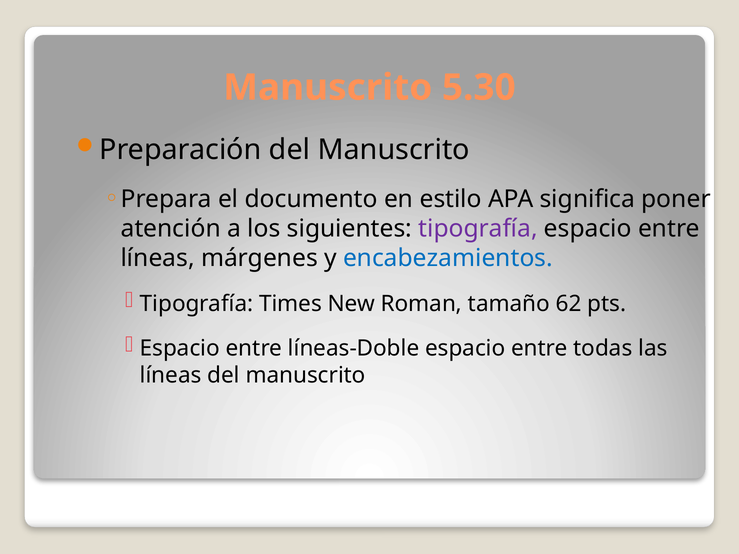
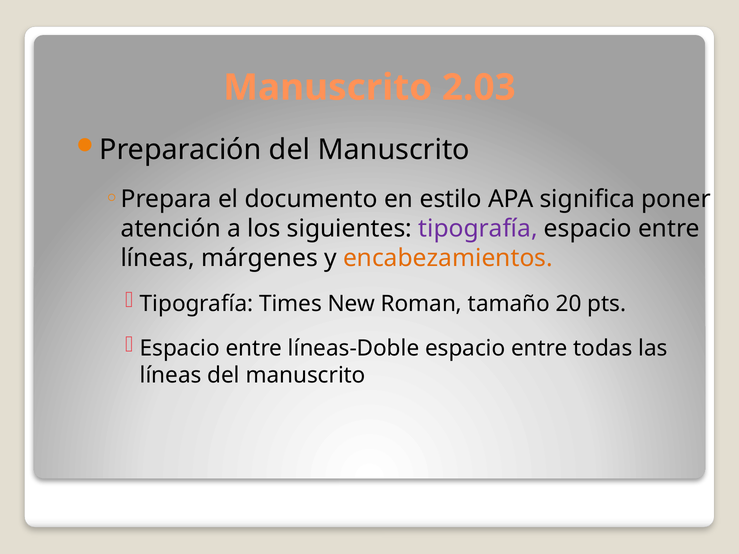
5.30: 5.30 -> 2.03
encabezamientos colour: blue -> orange
62: 62 -> 20
